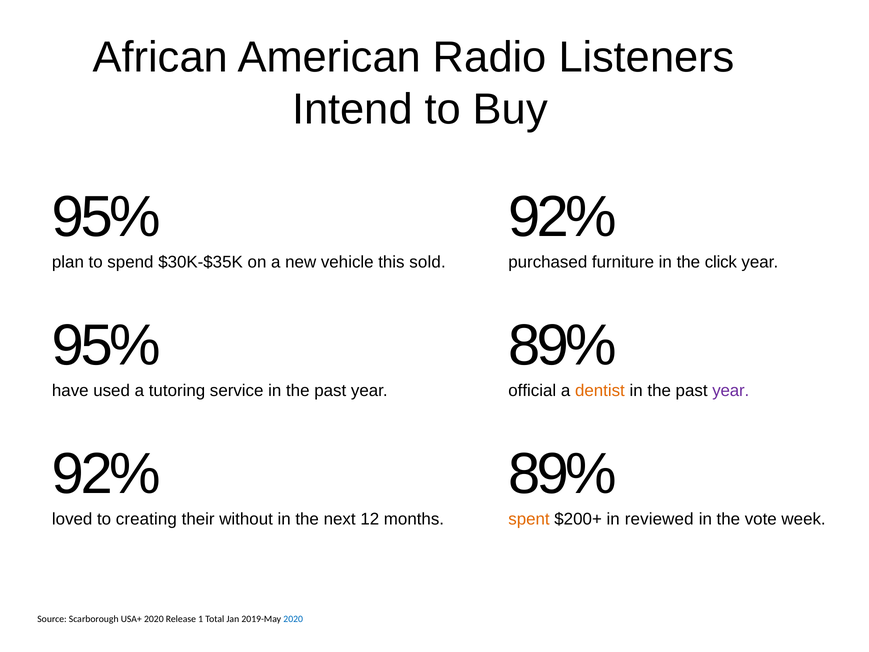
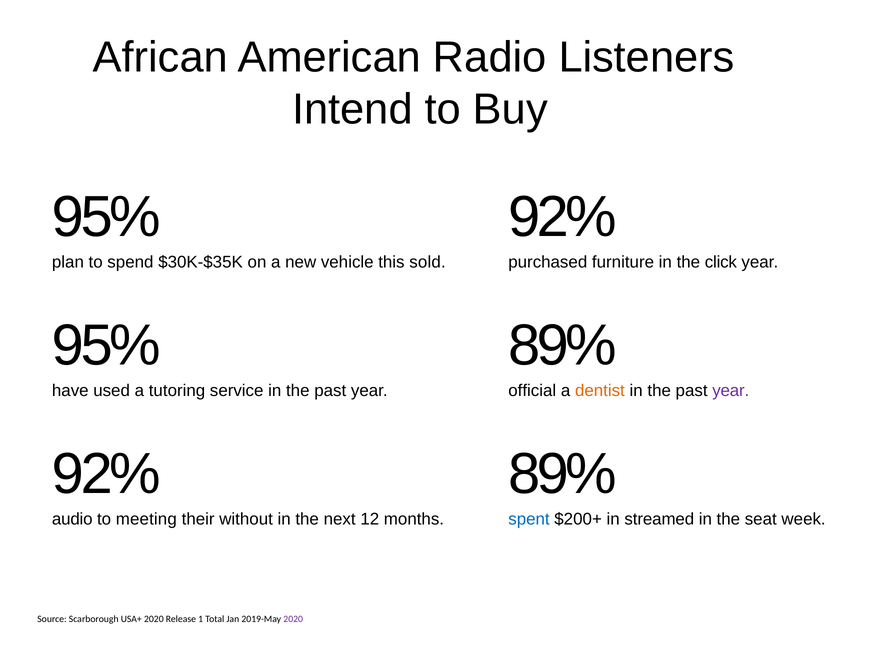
loved: loved -> audio
creating: creating -> meeting
spent colour: orange -> blue
reviewed: reviewed -> streamed
vote: vote -> seat
2020 at (293, 619) colour: blue -> purple
